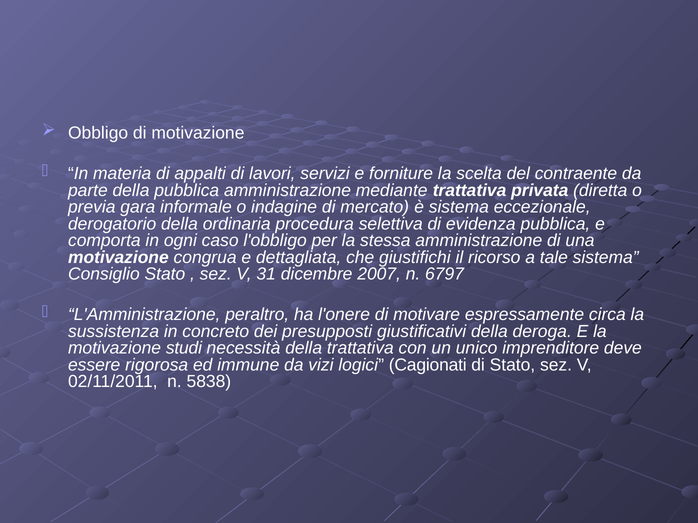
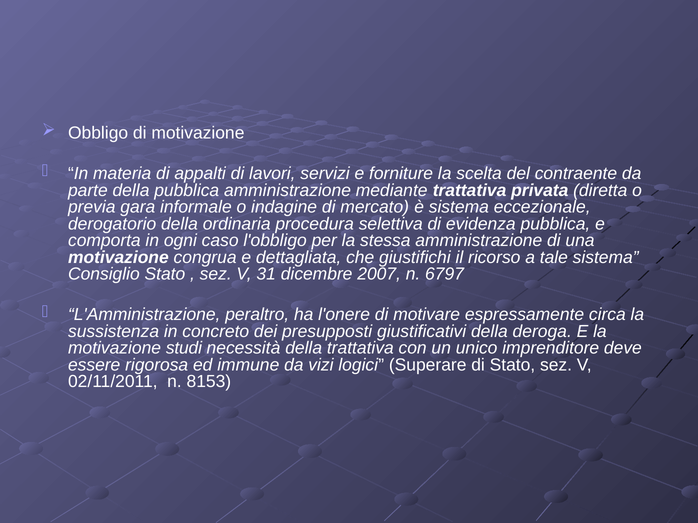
Cagionati: Cagionati -> Superare
5838: 5838 -> 8153
